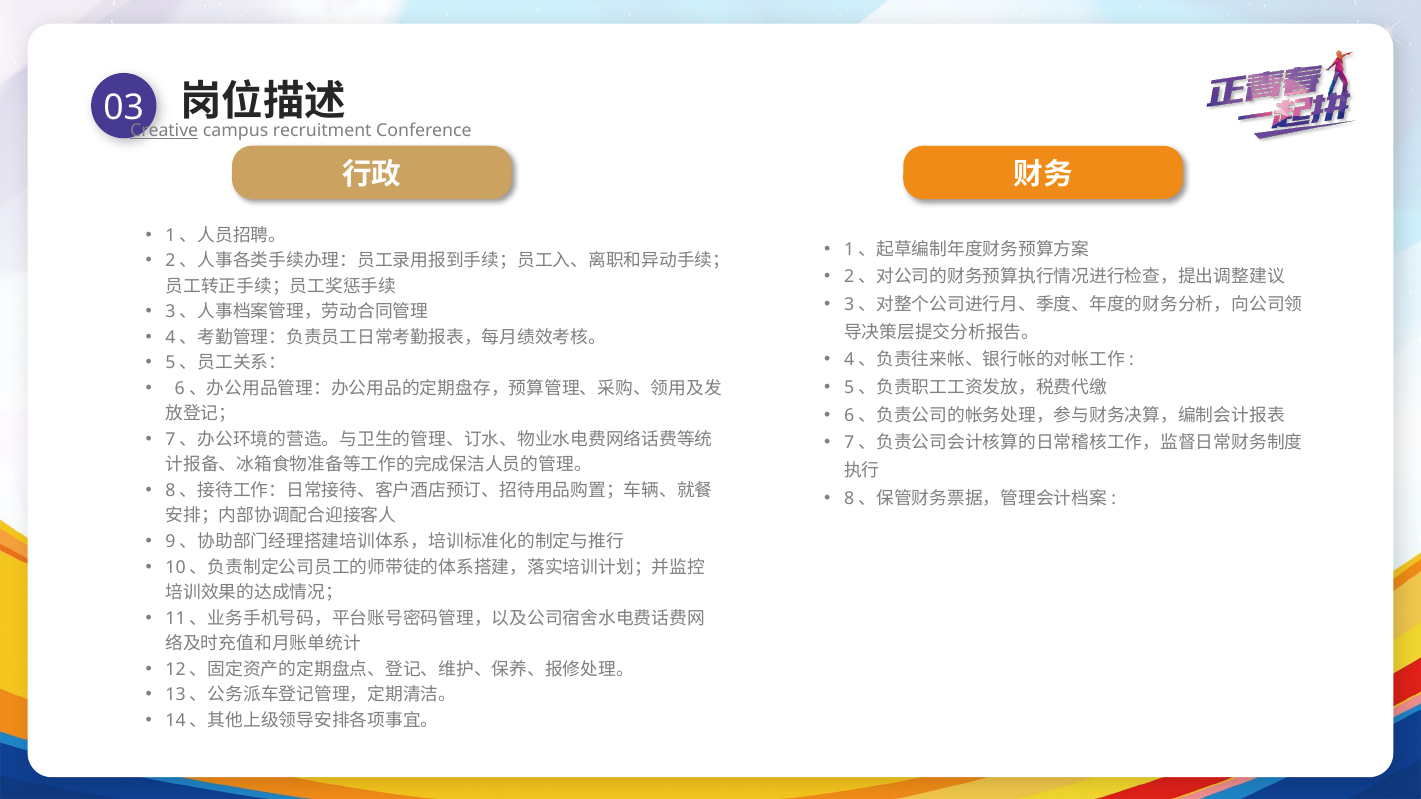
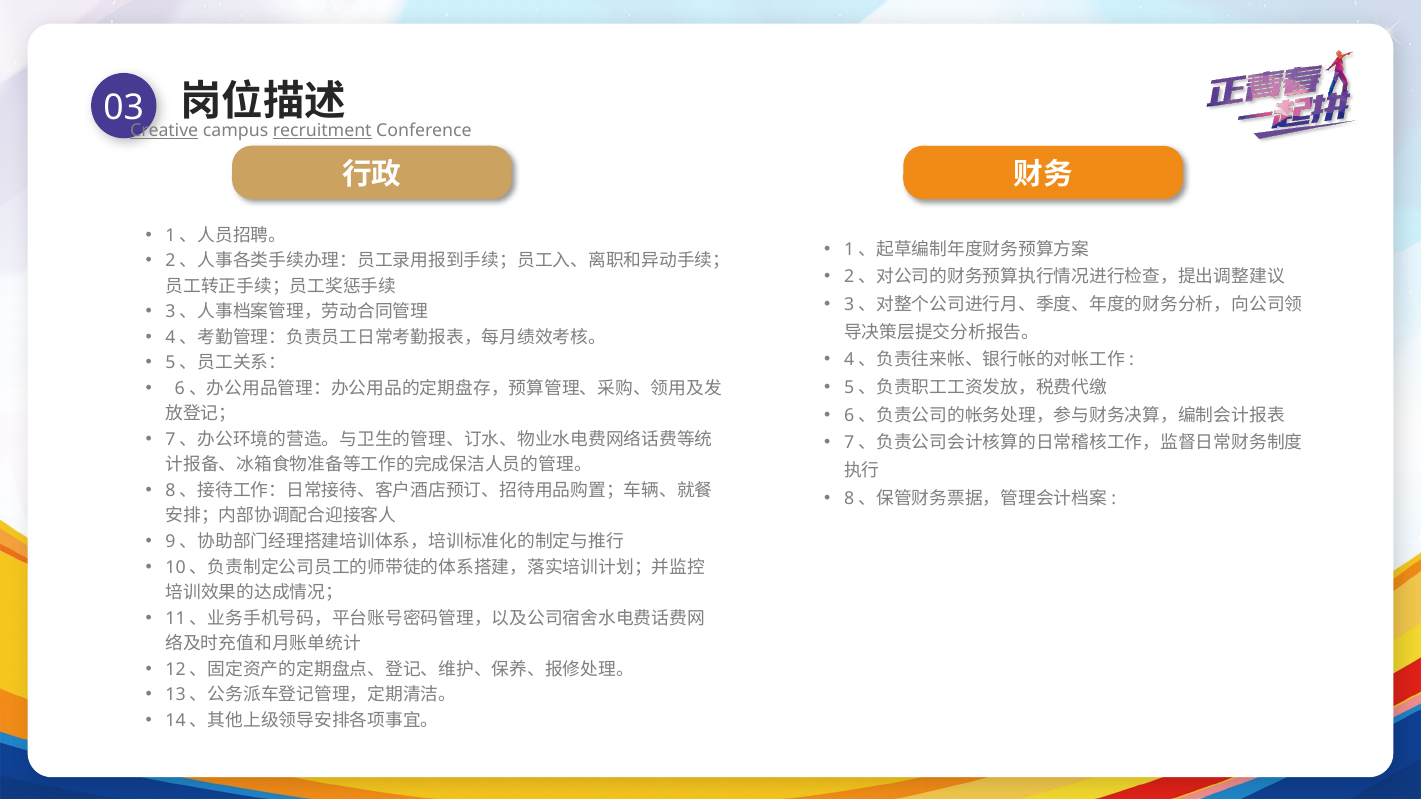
recruitment underline: none -> present
